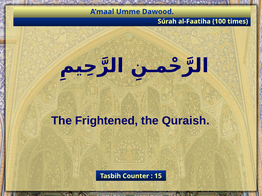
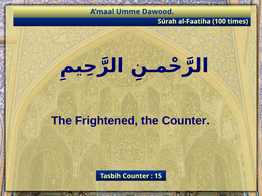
the Quraish: Quraish -> Counter
